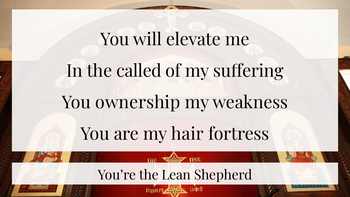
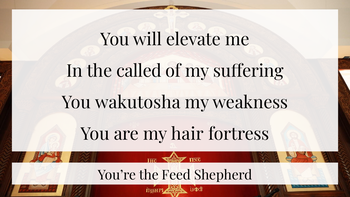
ownership: ownership -> wakutosha
Lean: Lean -> Feed
